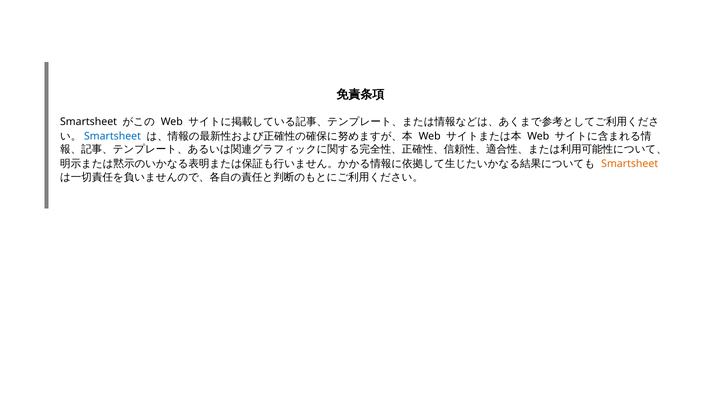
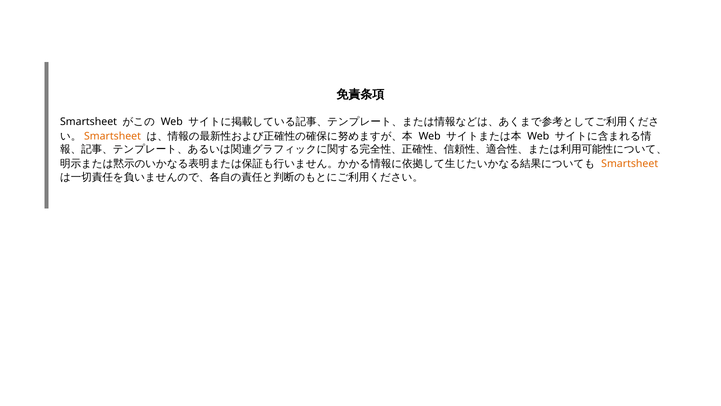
Smartsheet at (112, 136) colour: blue -> orange
